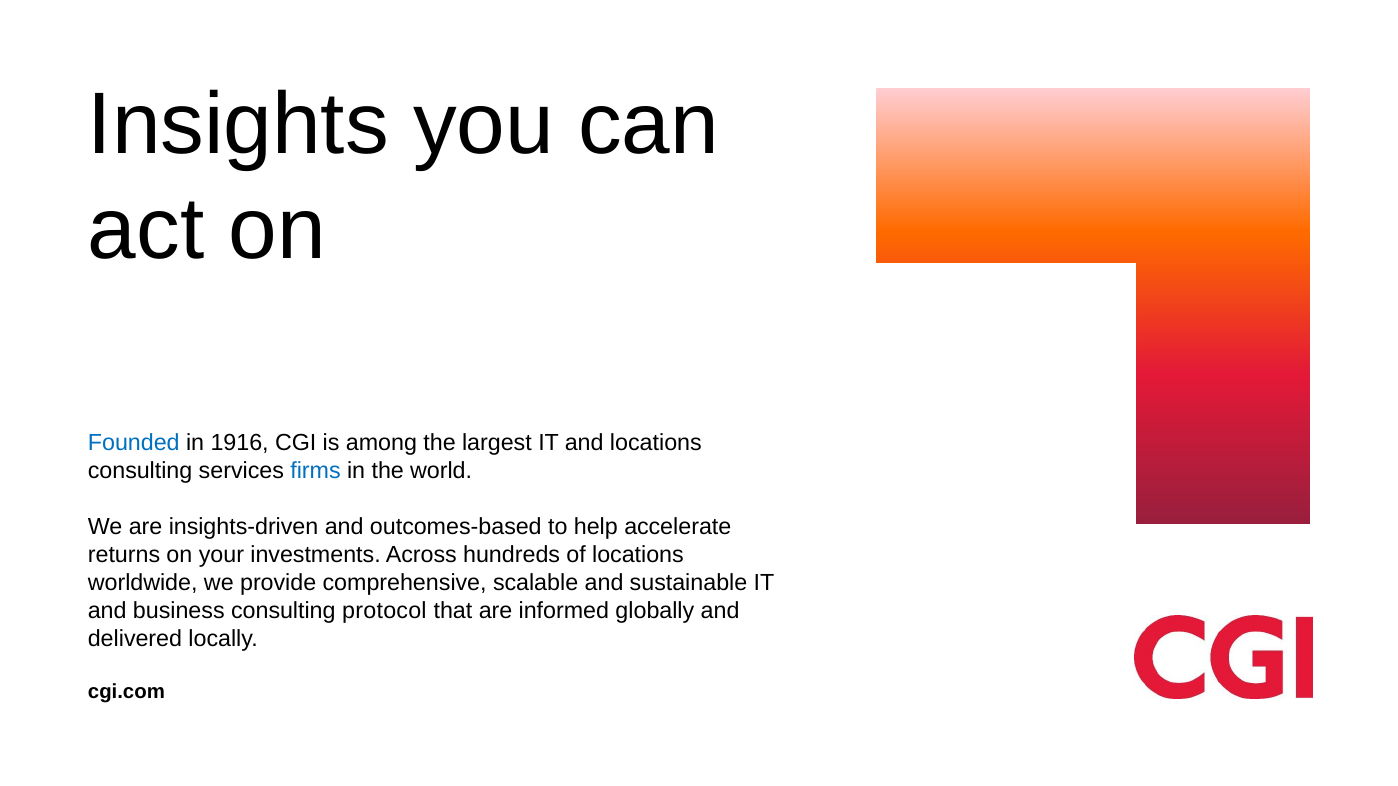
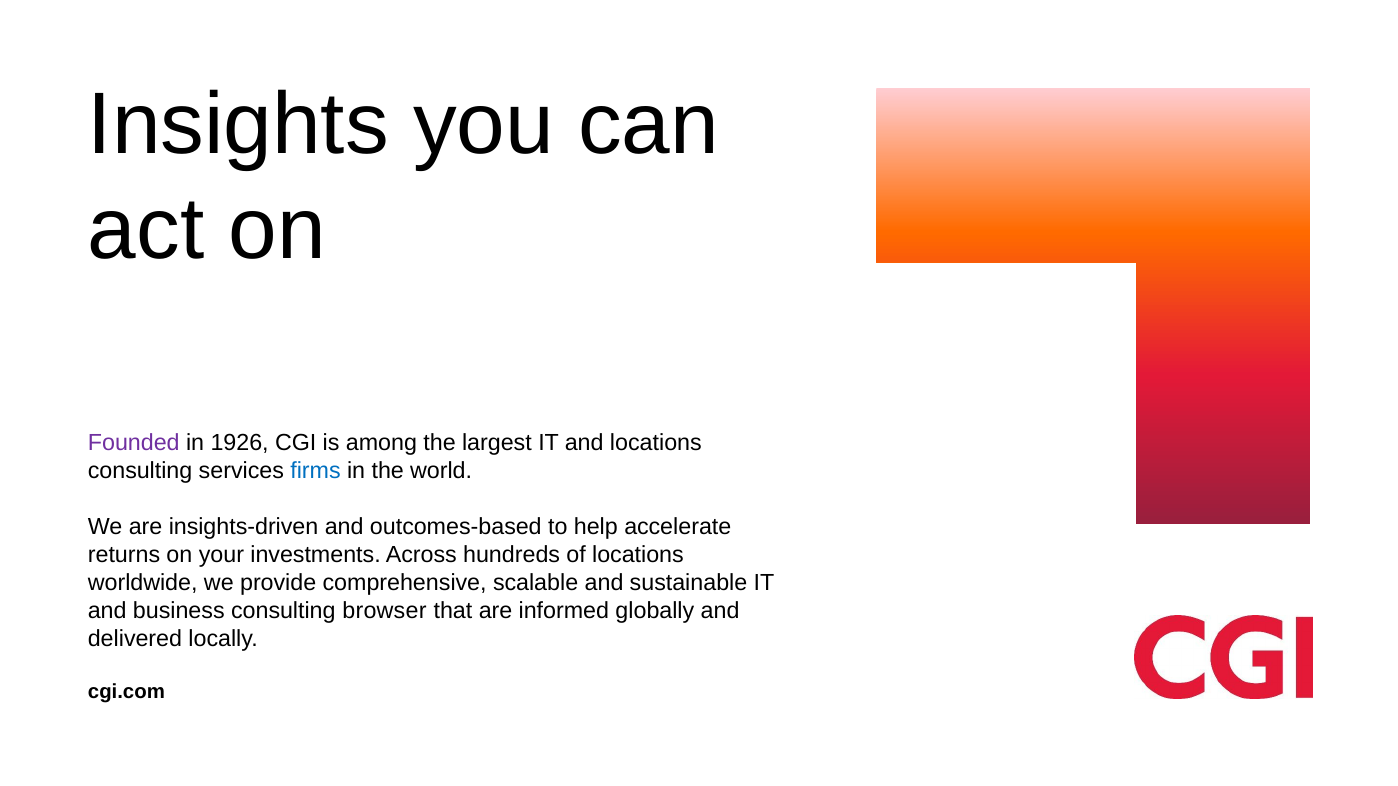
Founded colour: blue -> purple
1916: 1916 -> 1926
protocol: protocol -> browser
